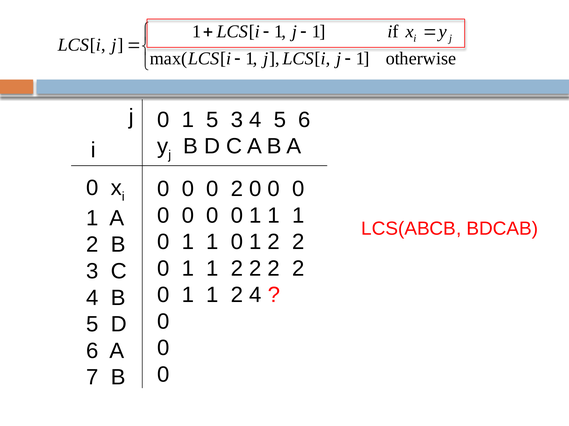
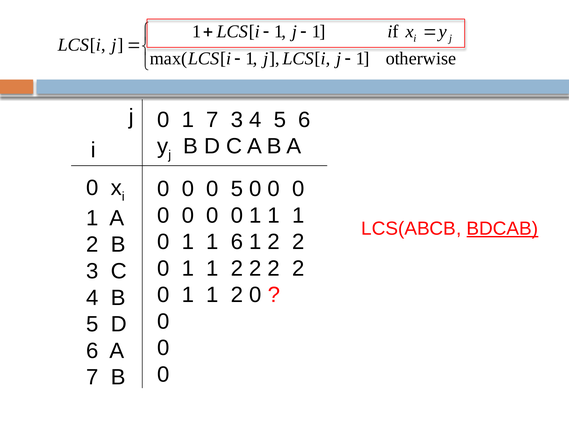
1 5: 5 -> 7
0 2: 2 -> 5
BDCAB underline: none -> present
0 1 1 0: 0 -> 6
1 2 4: 4 -> 0
